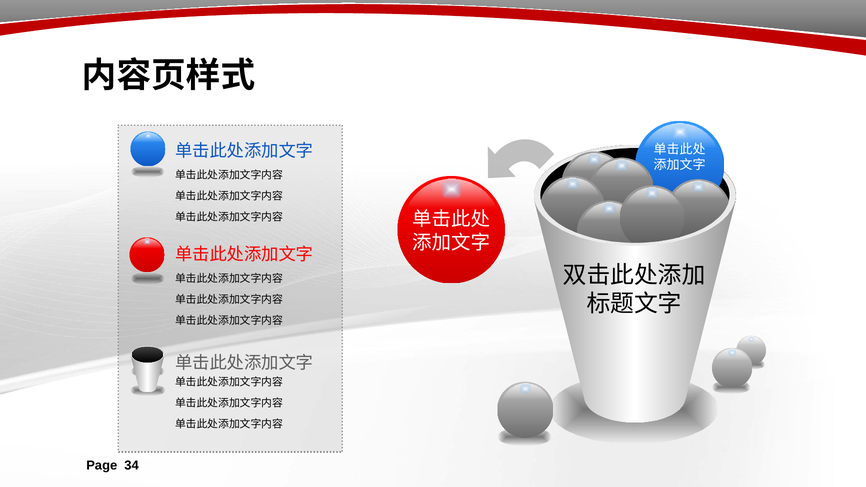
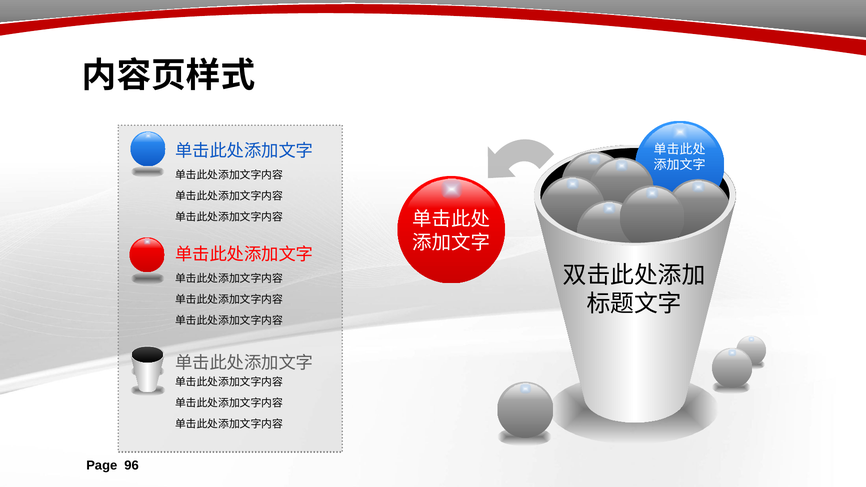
34: 34 -> 96
